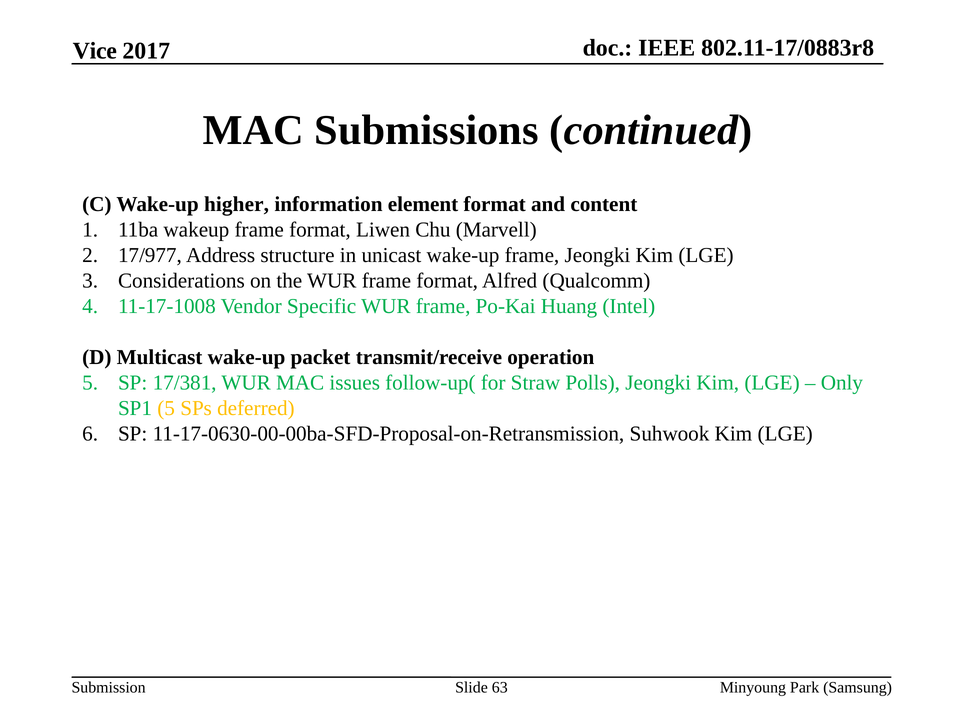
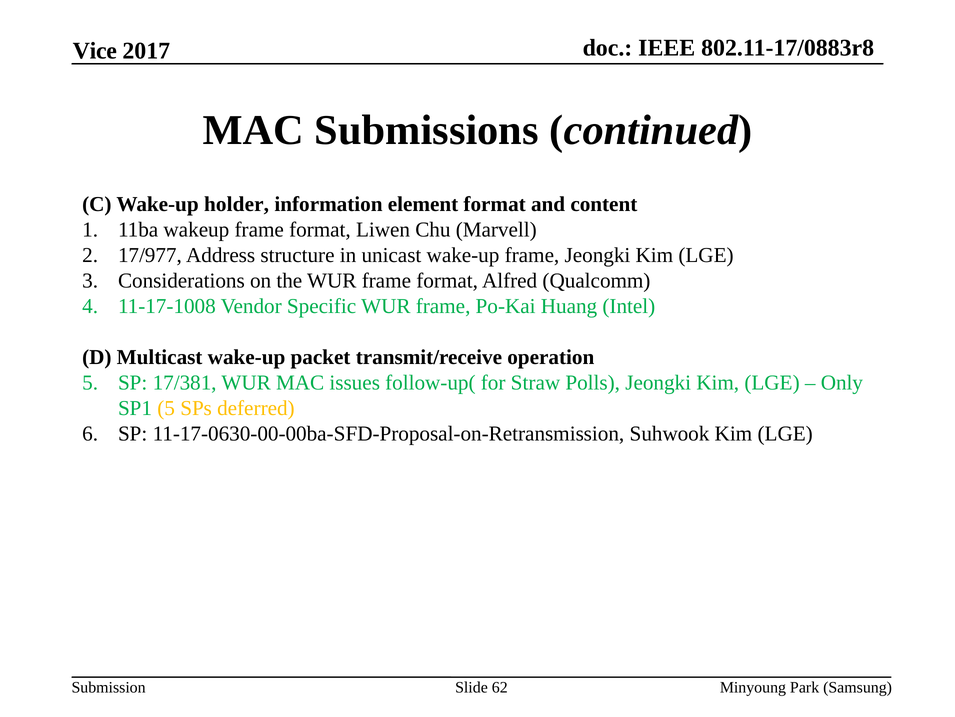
higher: higher -> holder
63: 63 -> 62
